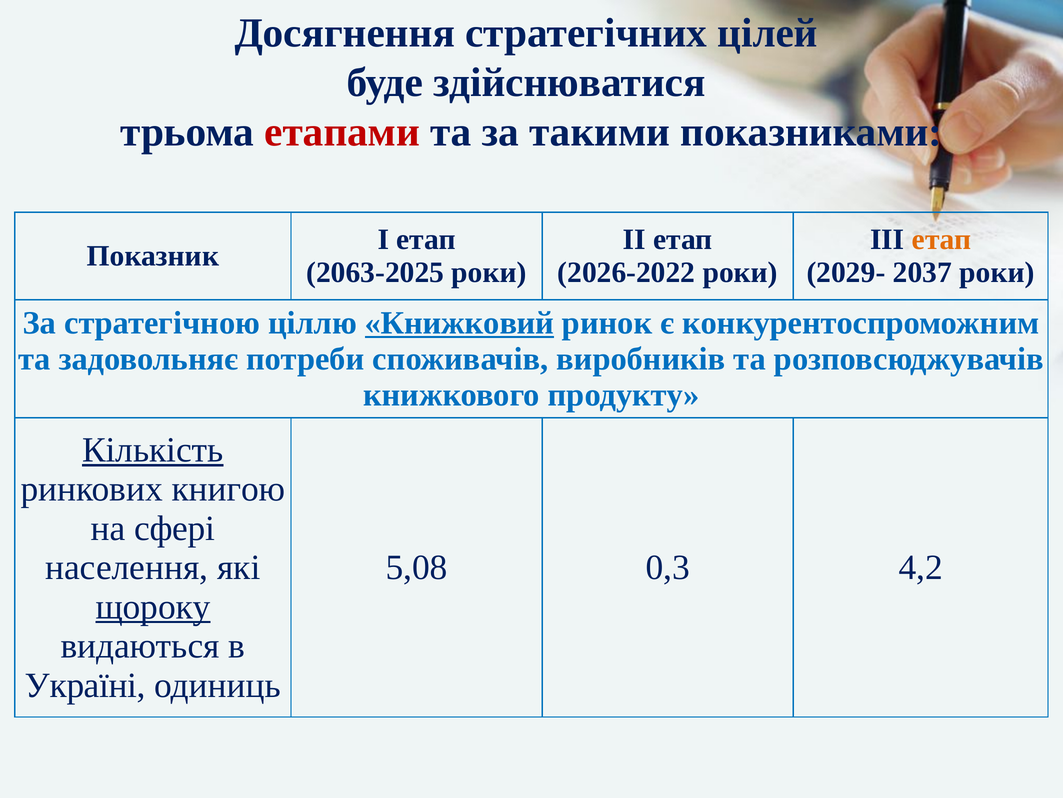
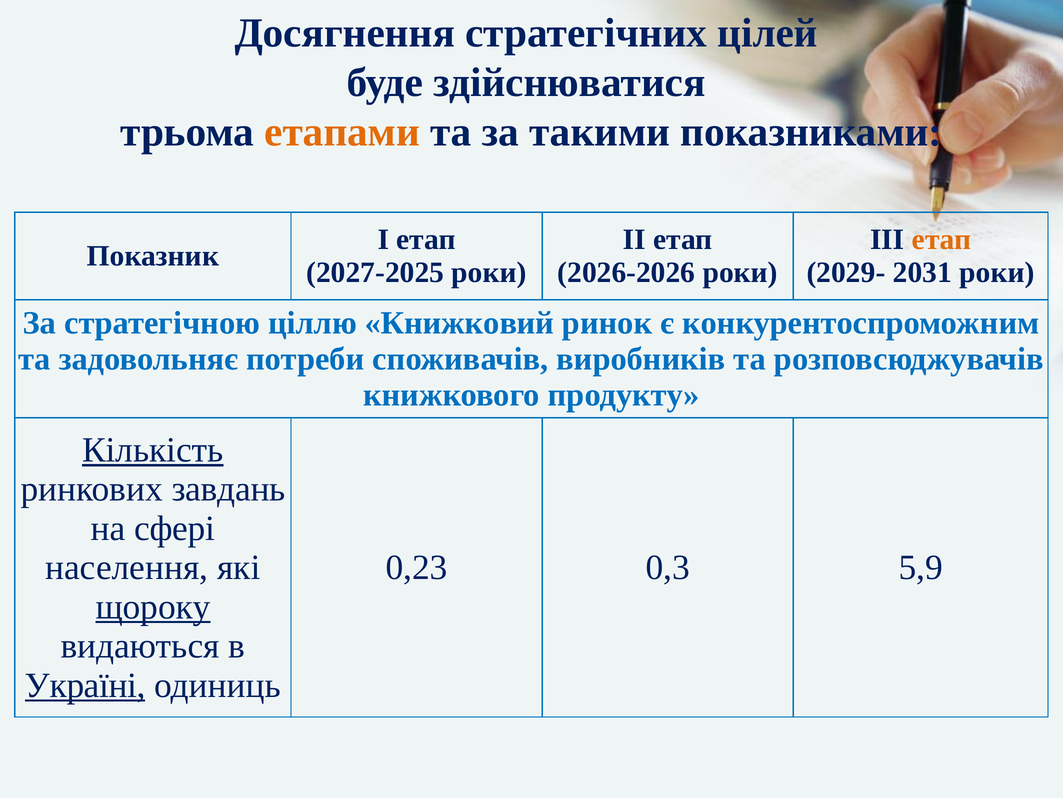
етапами colour: red -> orange
2063-2025: 2063-2025 -> 2027-2025
2026-2022: 2026-2022 -> 2026-2026
2037: 2037 -> 2031
Книжковий underline: present -> none
книгою: книгою -> завдань
5,08: 5,08 -> 0,23
4,2: 4,2 -> 5,9
Україні underline: none -> present
